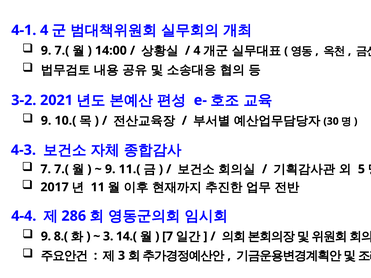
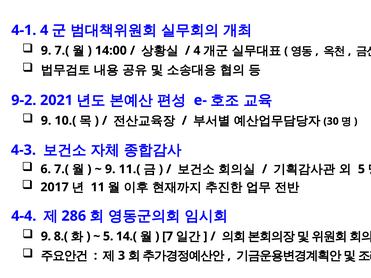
3-2: 3-2 -> 9-2
7 at (46, 169): 7 -> 6
3 at (108, 237): 3 -> 5
